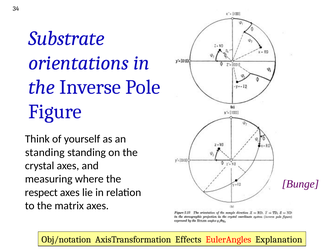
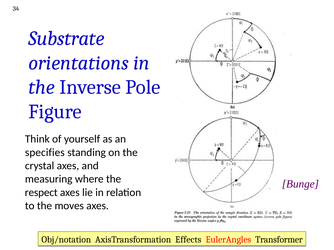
standing at (45, 153): standing -> specifies
matrix: matrix -> moves
Explanation: Explanation -> Transformer
